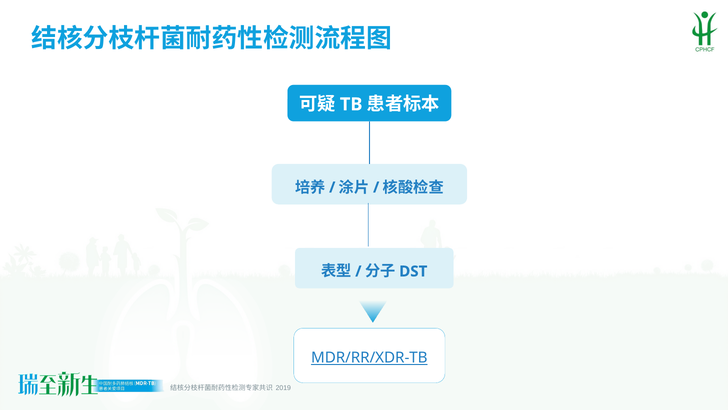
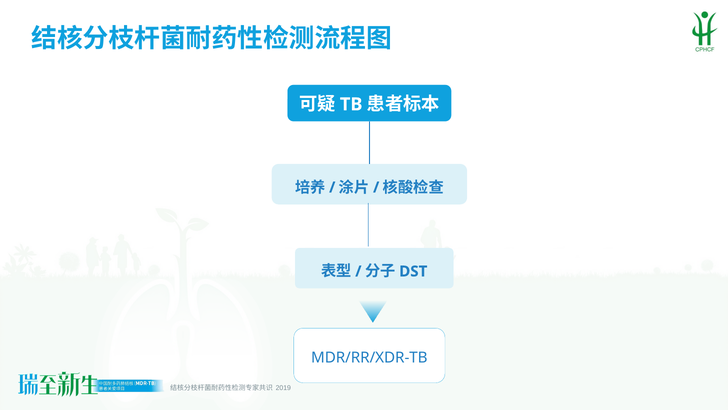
MDR/RR/XDR-TB underline: present -> none
